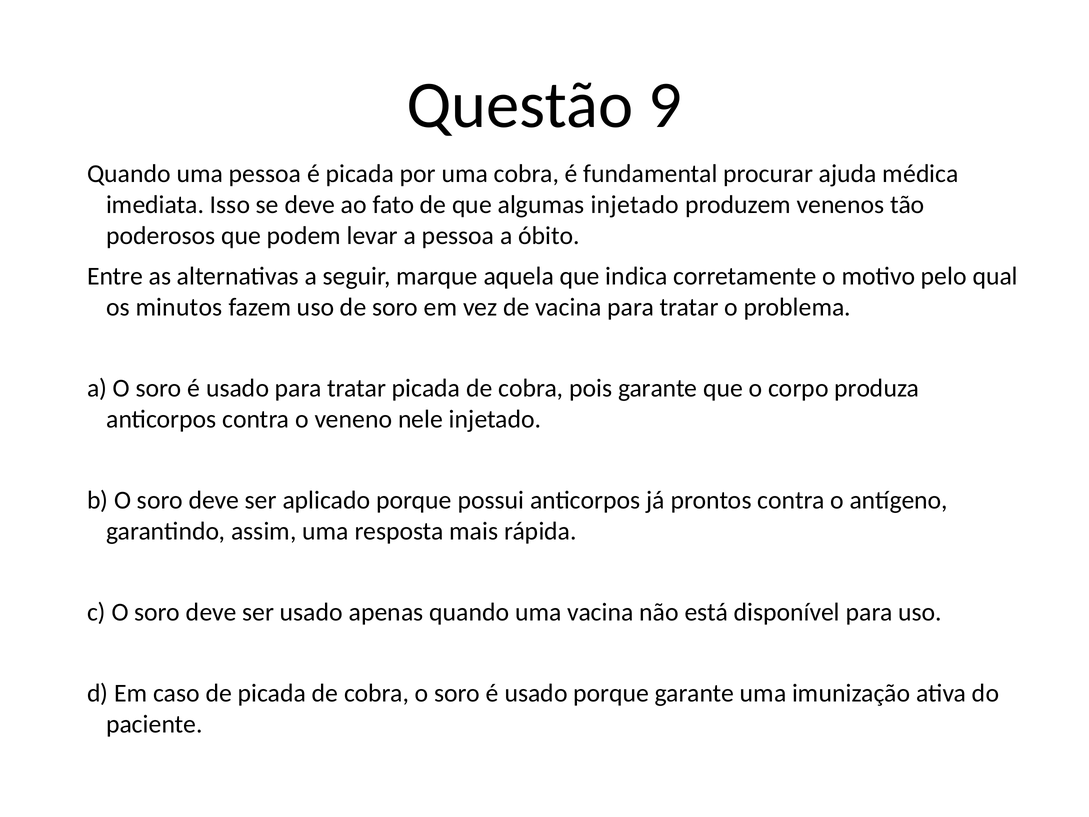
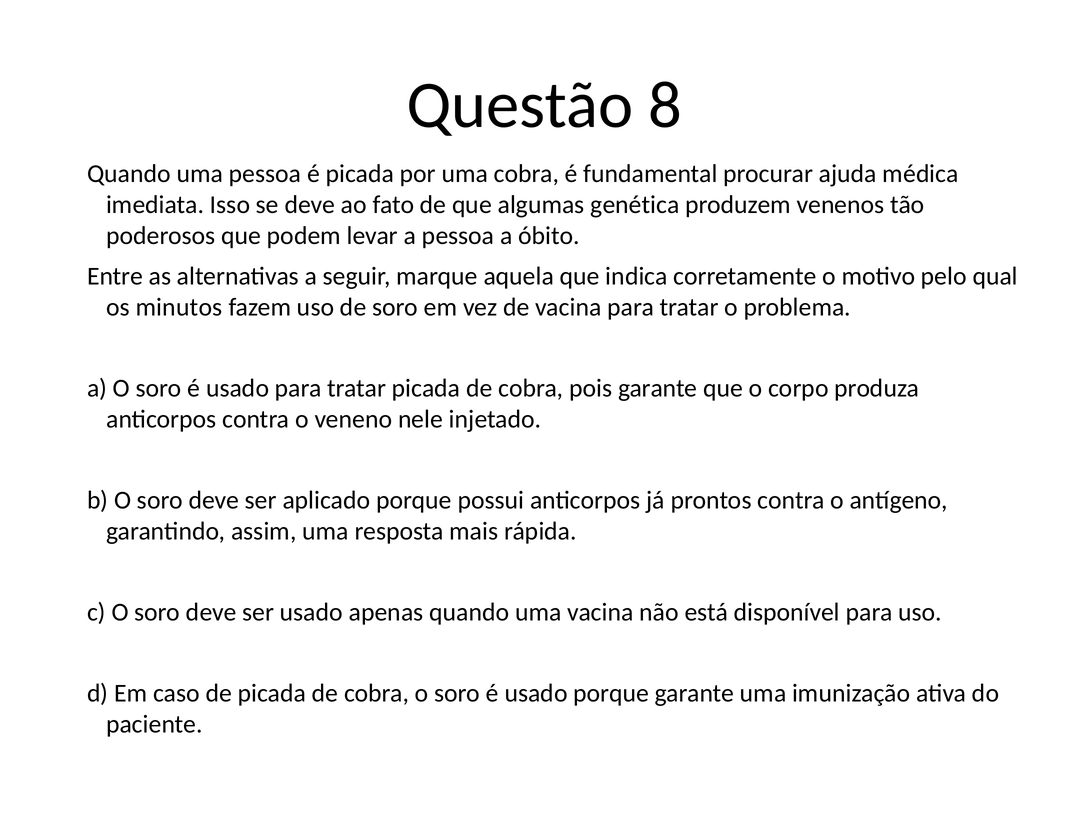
9: 9 -> 8
algumas injetado: injetado -> genética
